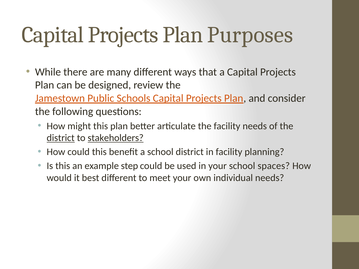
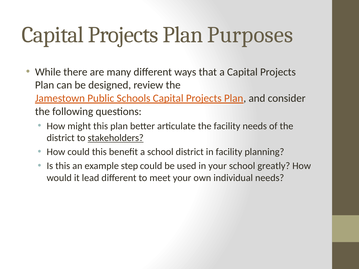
district at (61, 138) underline: present -> none
spaces: spaces -> greatly
best: best -> lead
